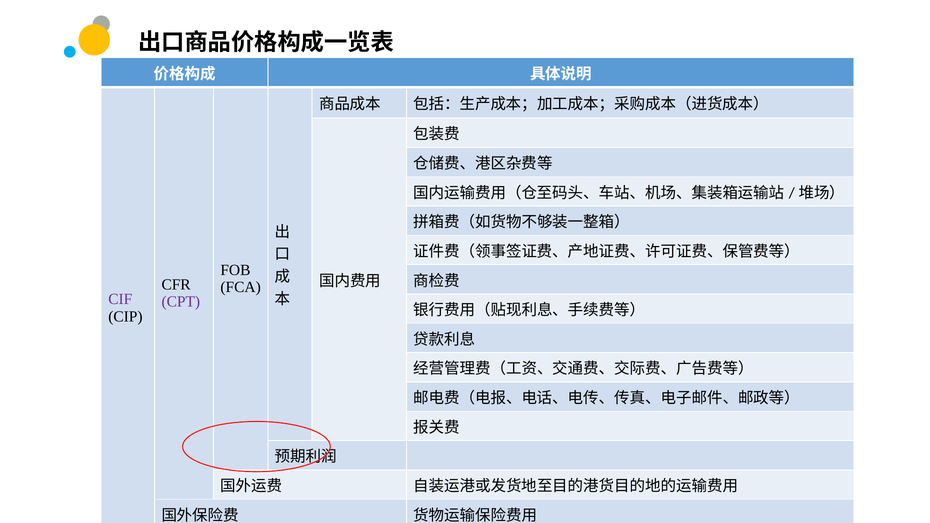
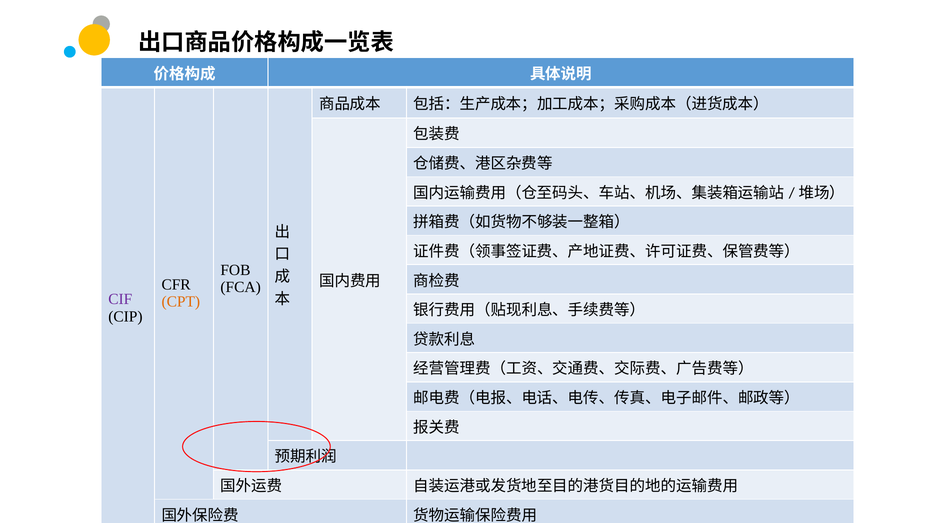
CPT colour: purple -> orange
